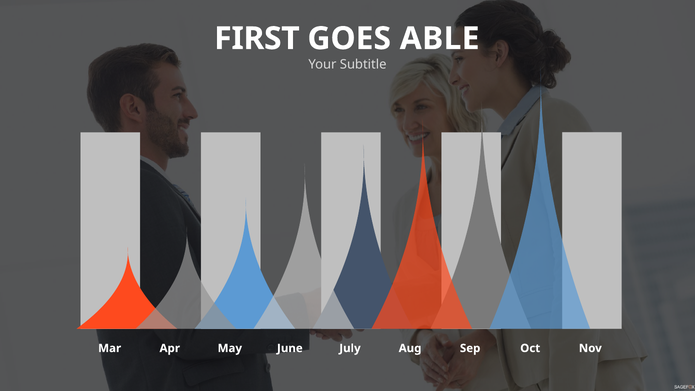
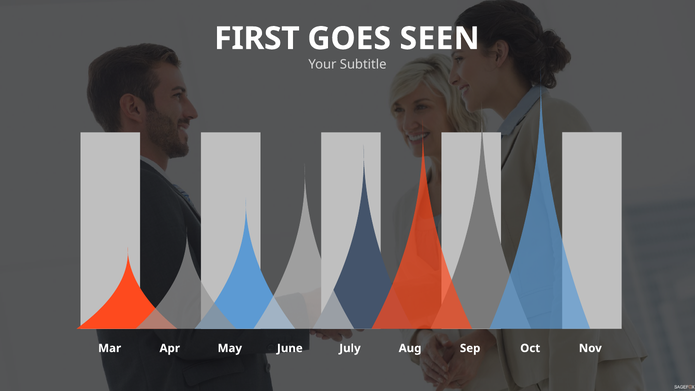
ABLE: ABLE -> SEEN
